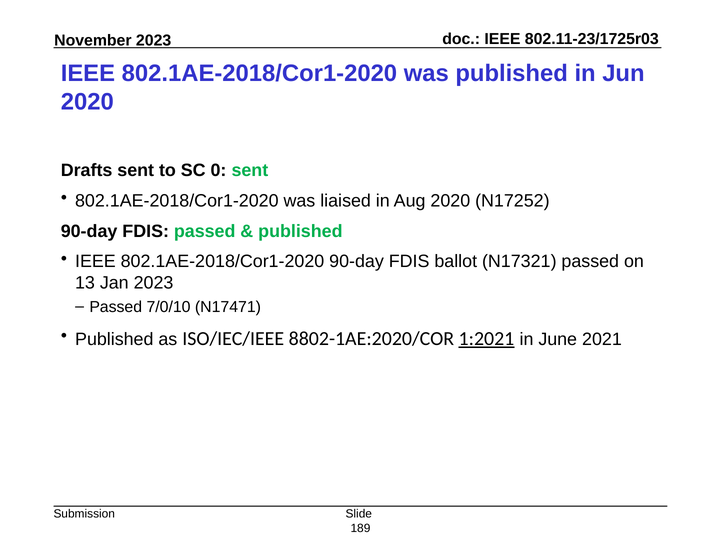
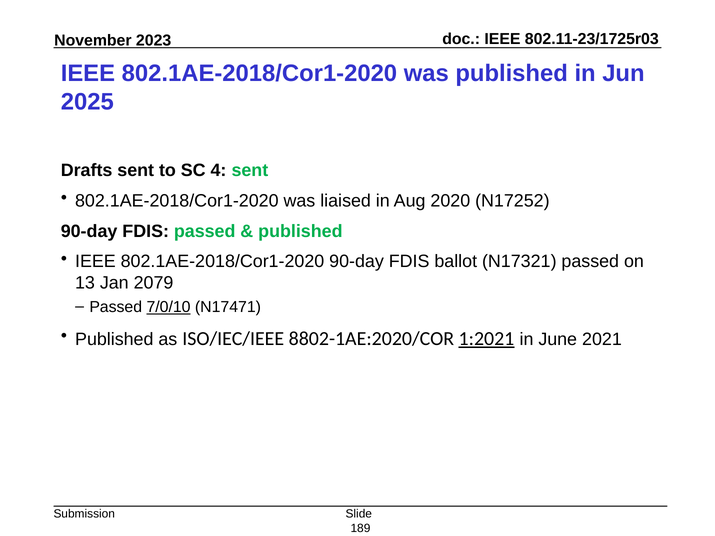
2020 at (87, 102): 2020 -> 2025
0: 0 -> 4
Jan 2023: 2023 -> 2079
7/0/10 underline: none -> present
